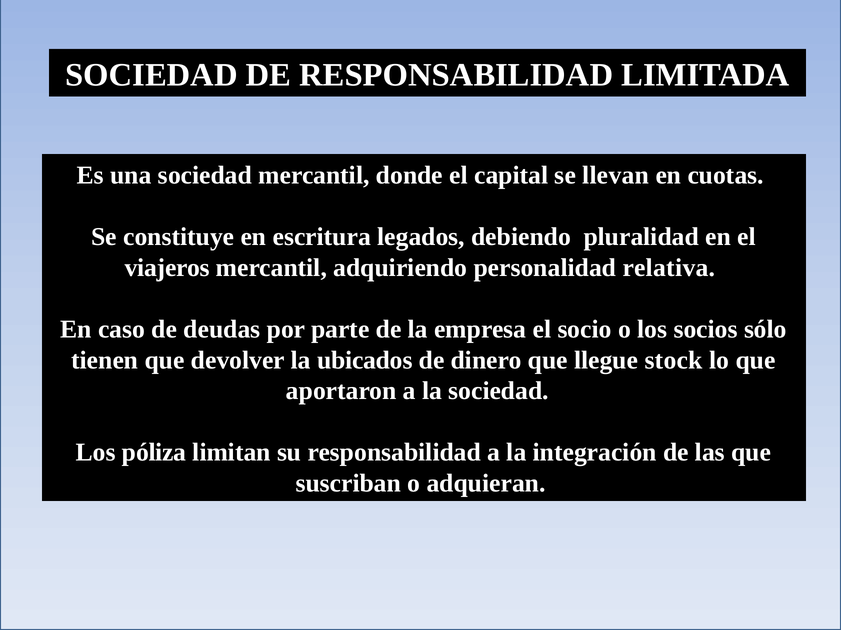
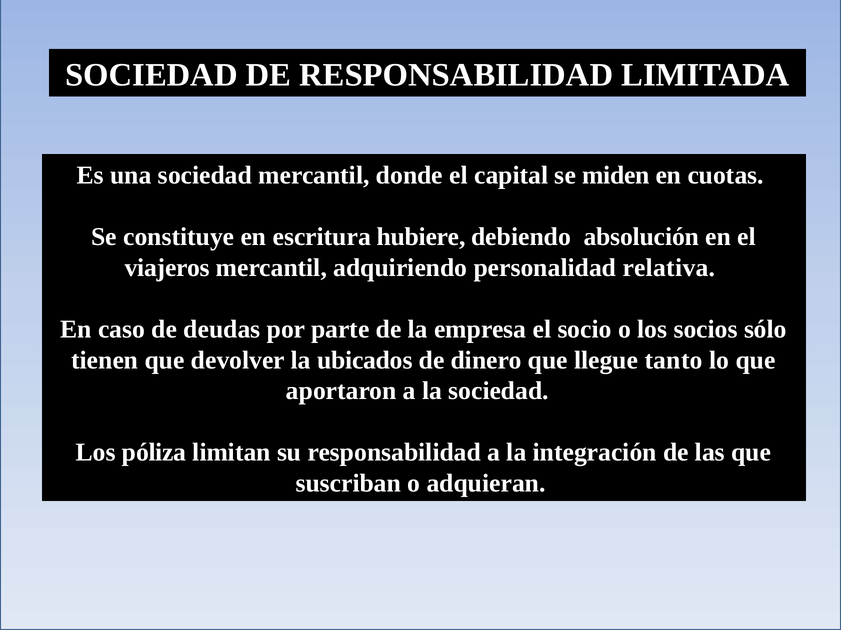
llevan: llevan -> miden
legados: legados -> hubiere
pluralidad: pluralidad -> absolución
stock: stock -> tanto
